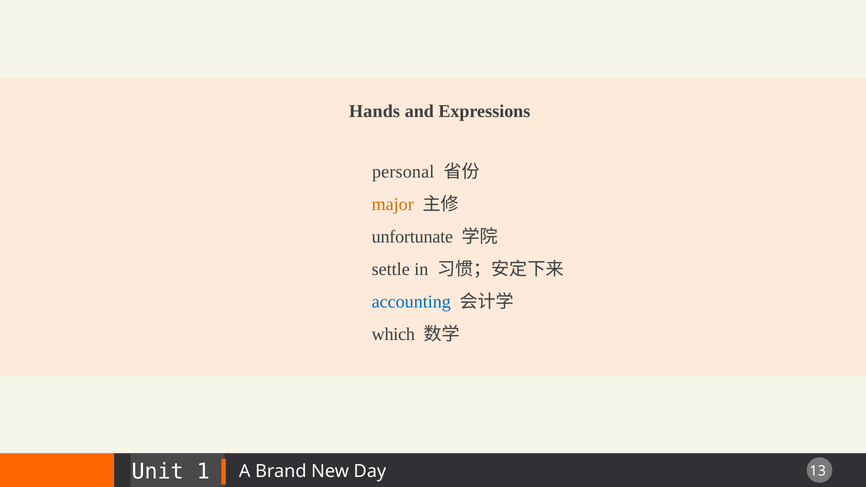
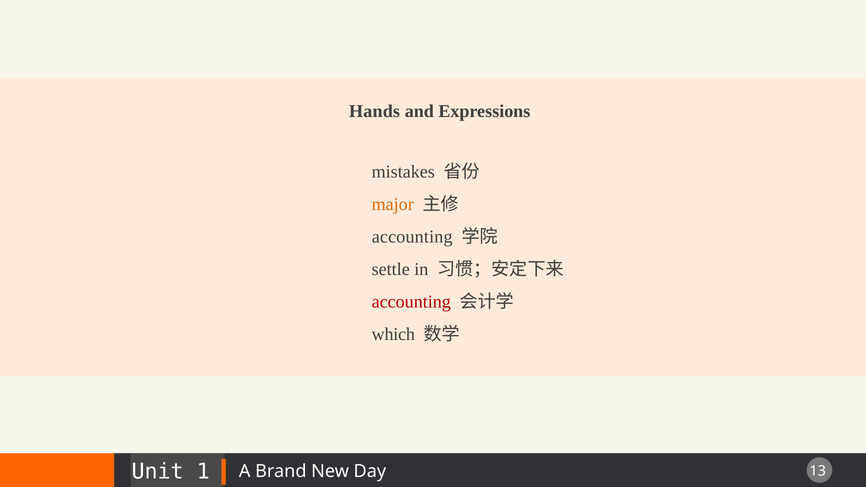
personal: personal -> mistakes
unfortunate at (412, 237): unfortunate -> accounting
accounting at (411, 302) colour: blue -> red
